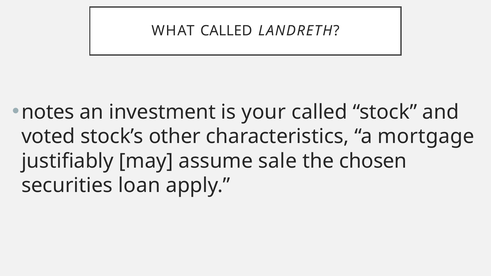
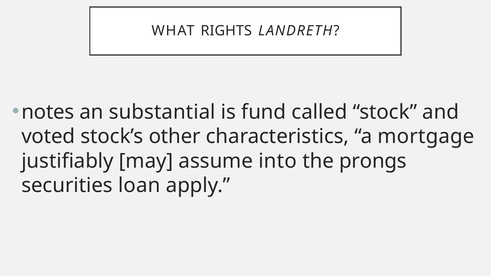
WHAT CALLED: CALLED -> RIGHTS
investment: investment -> substantial
your: your -> fund
sale: sale -> into
chosen: chosen -> prongs
